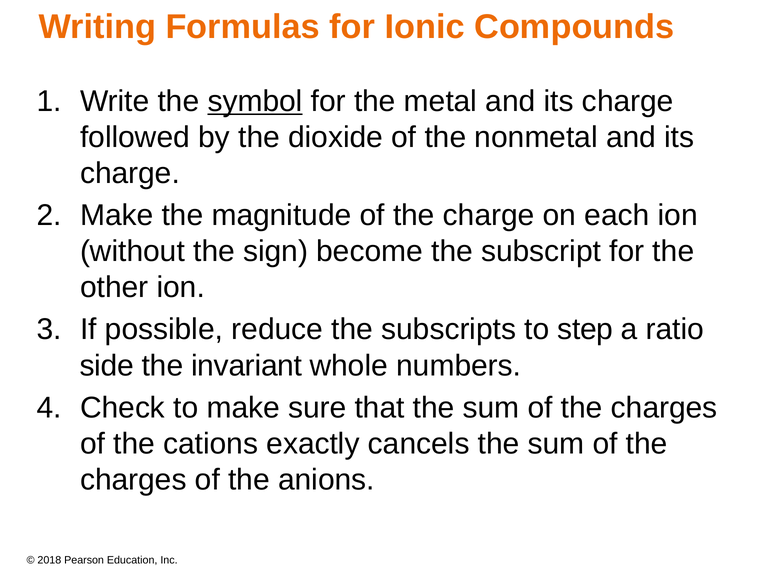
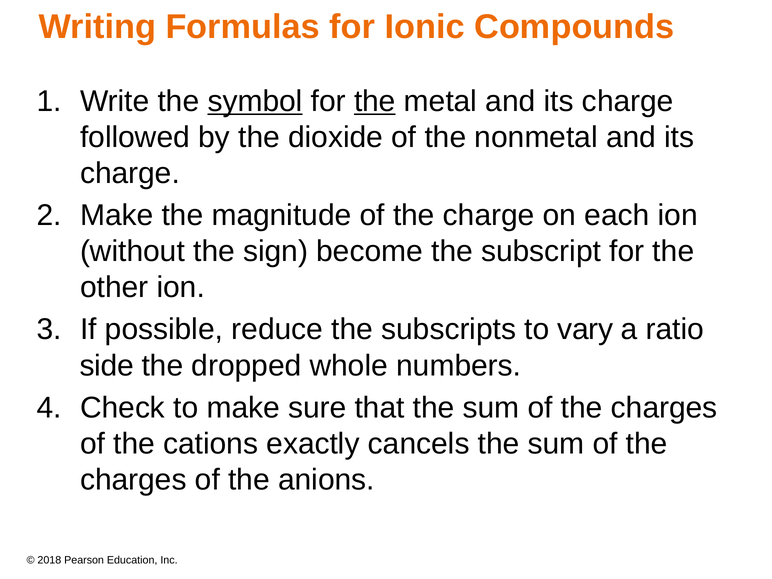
the at (375, 101) underline: none -> present
step: step -> vary
invariant: invariant -> dropped
